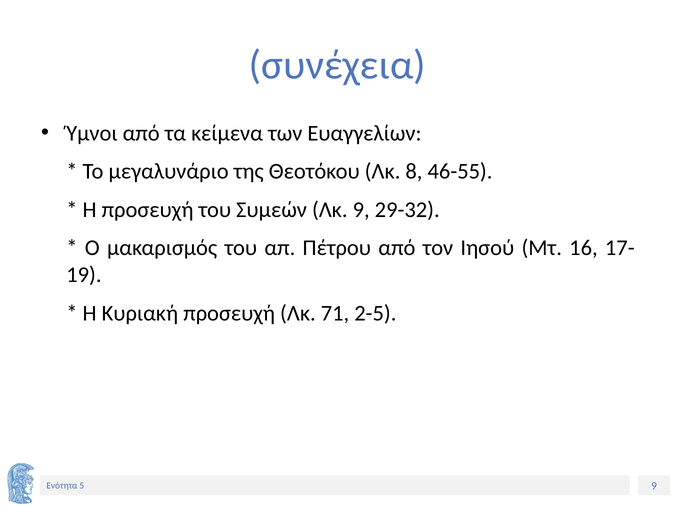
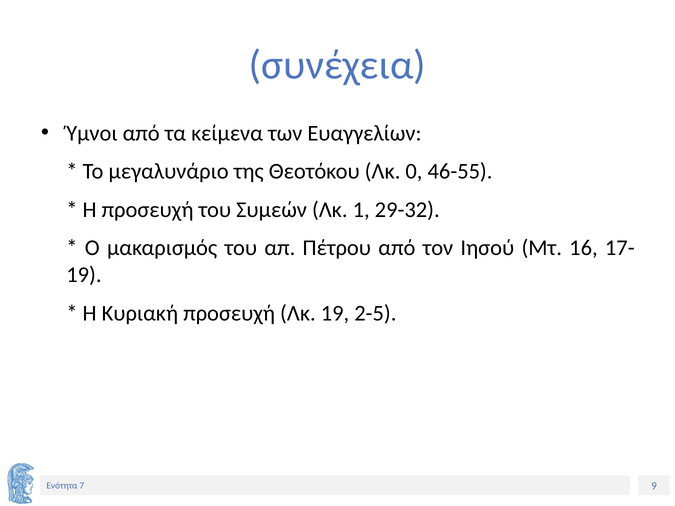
8: 8 -> 0
Λκ 9: 9 -> 1
Λκ 71: 71 -> 19
5: 5 -> 7
